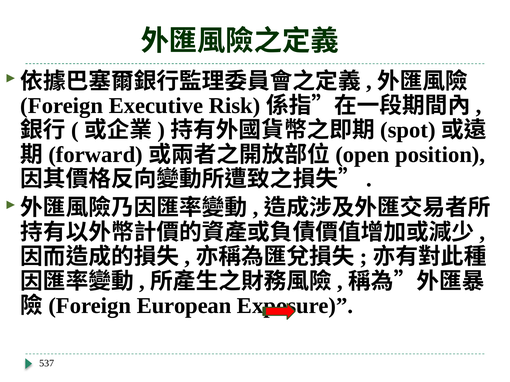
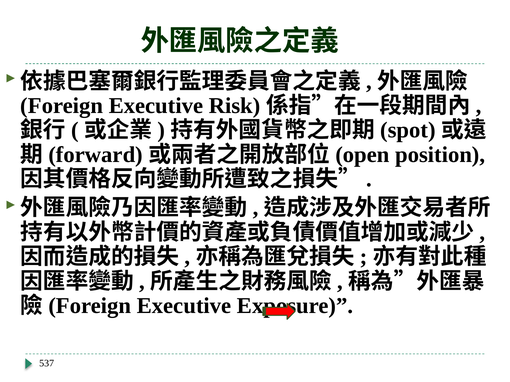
European at (184, 306): European -> Executive
